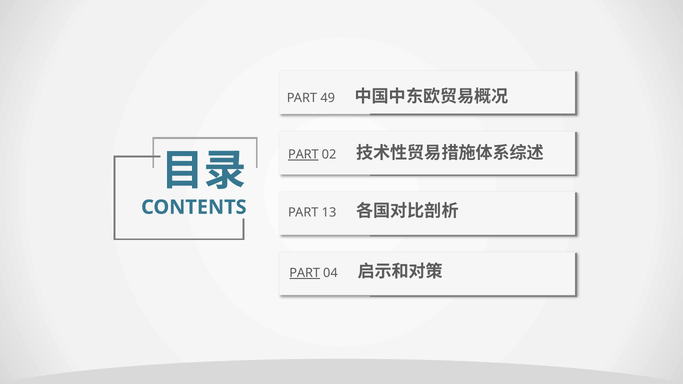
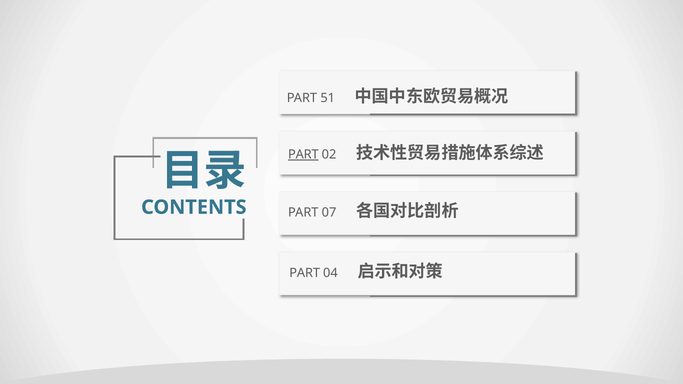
49: 49 -> 51
13: 13 -> 07
PART at (305, 273) underline: present -> none
